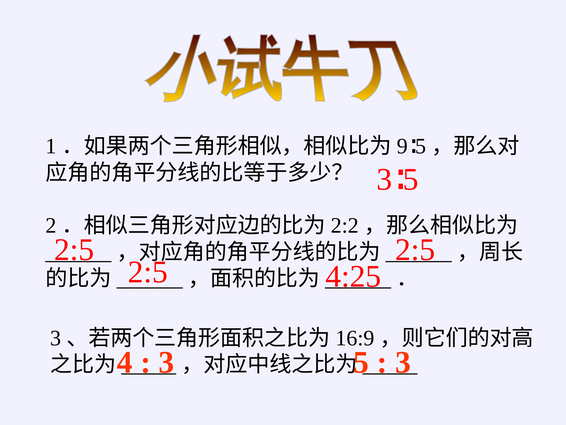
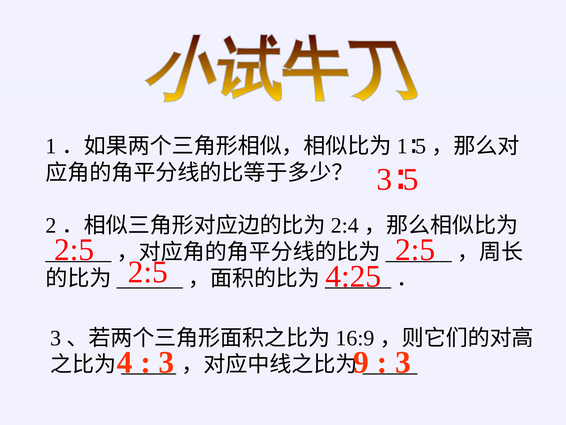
9 at (402, 146): 9 -> 1
2:2: 2:2 -> 2:4
5 at (361, 362): 5 -> 9
